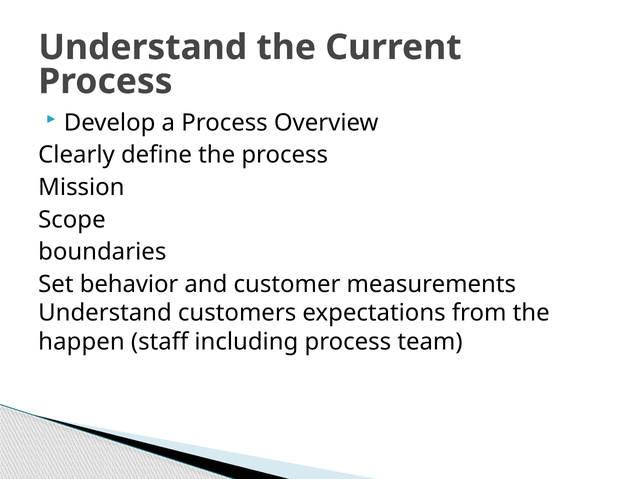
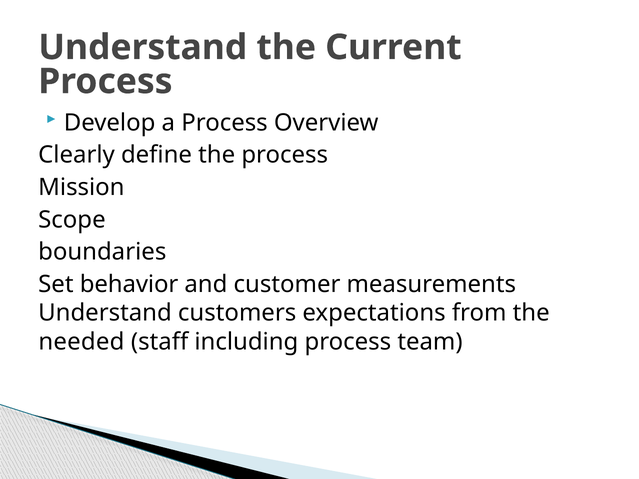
happen: happen -> needed
